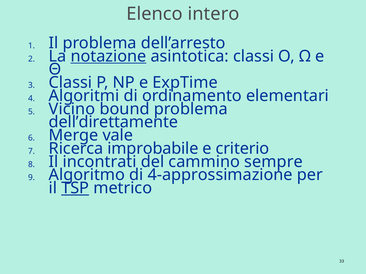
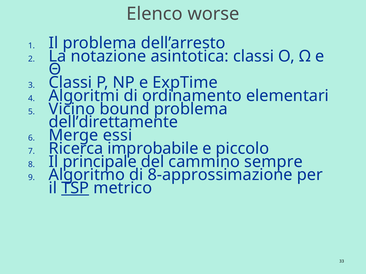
intero: intero -> worse
notazione underline: present -> none
vale: vale -> essi
criterio: criterio -> piccolo
incontrati: incontrati -> principale
4-approssimazione: 4-approssimazione -> 8-approssimazione
